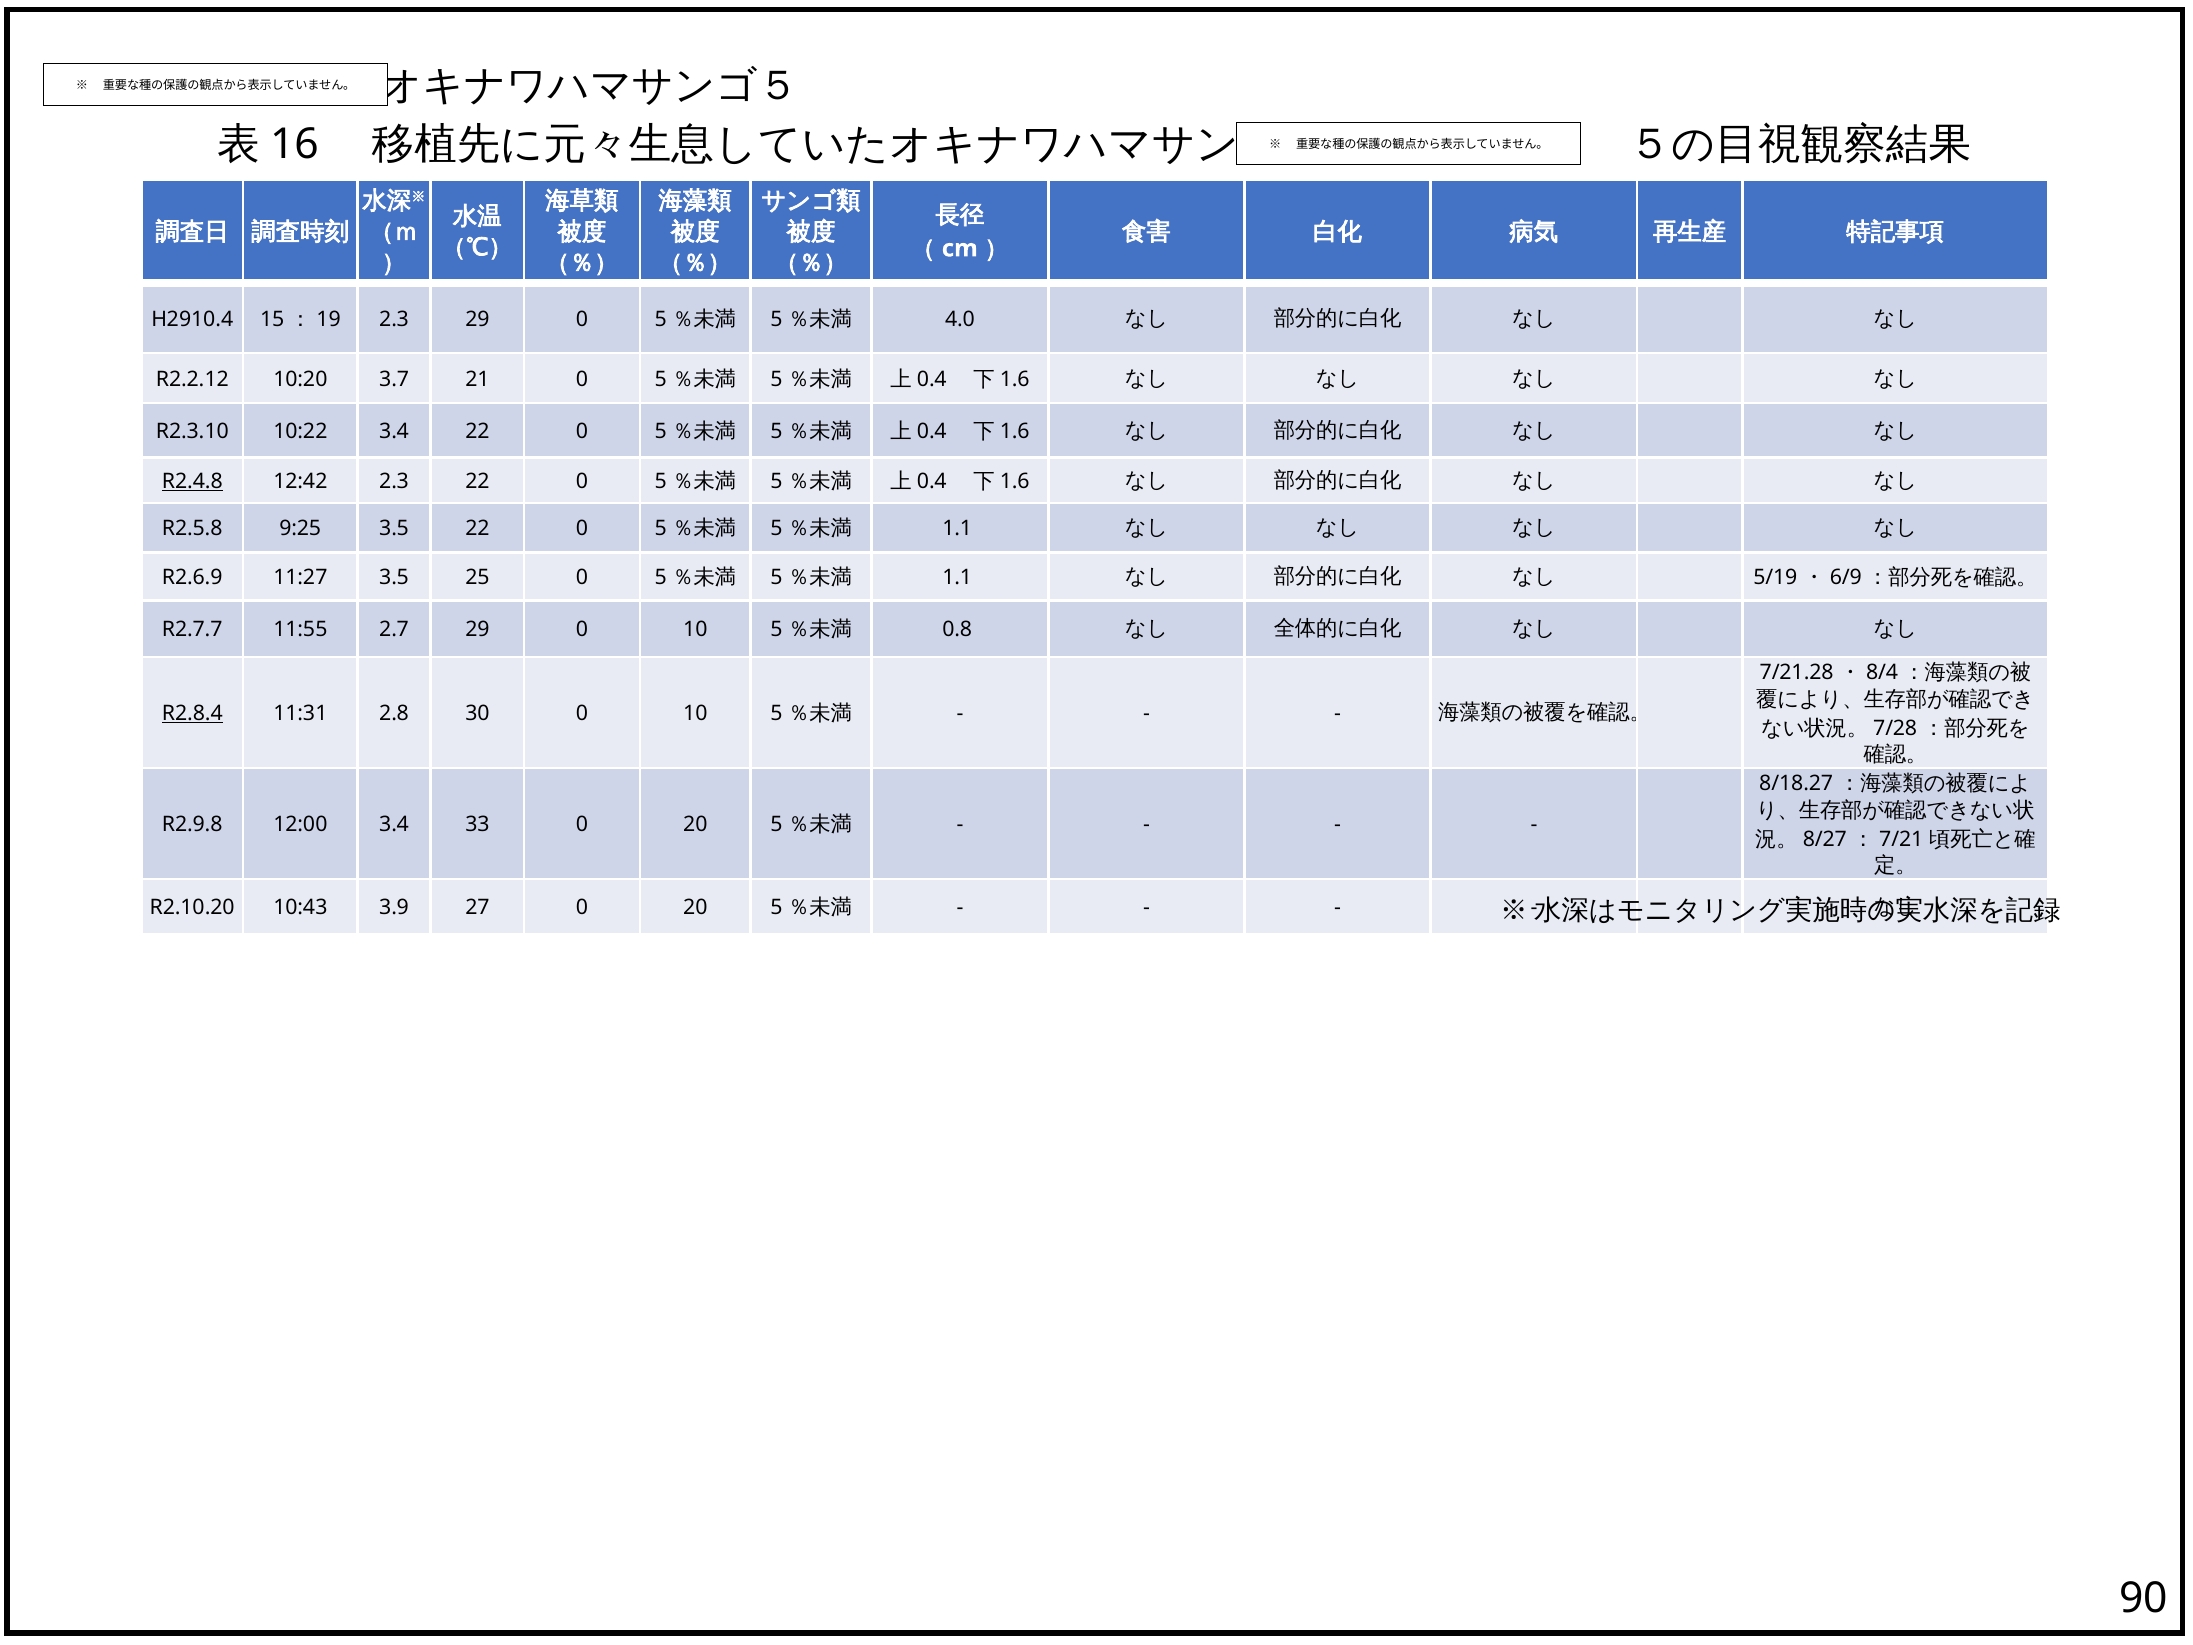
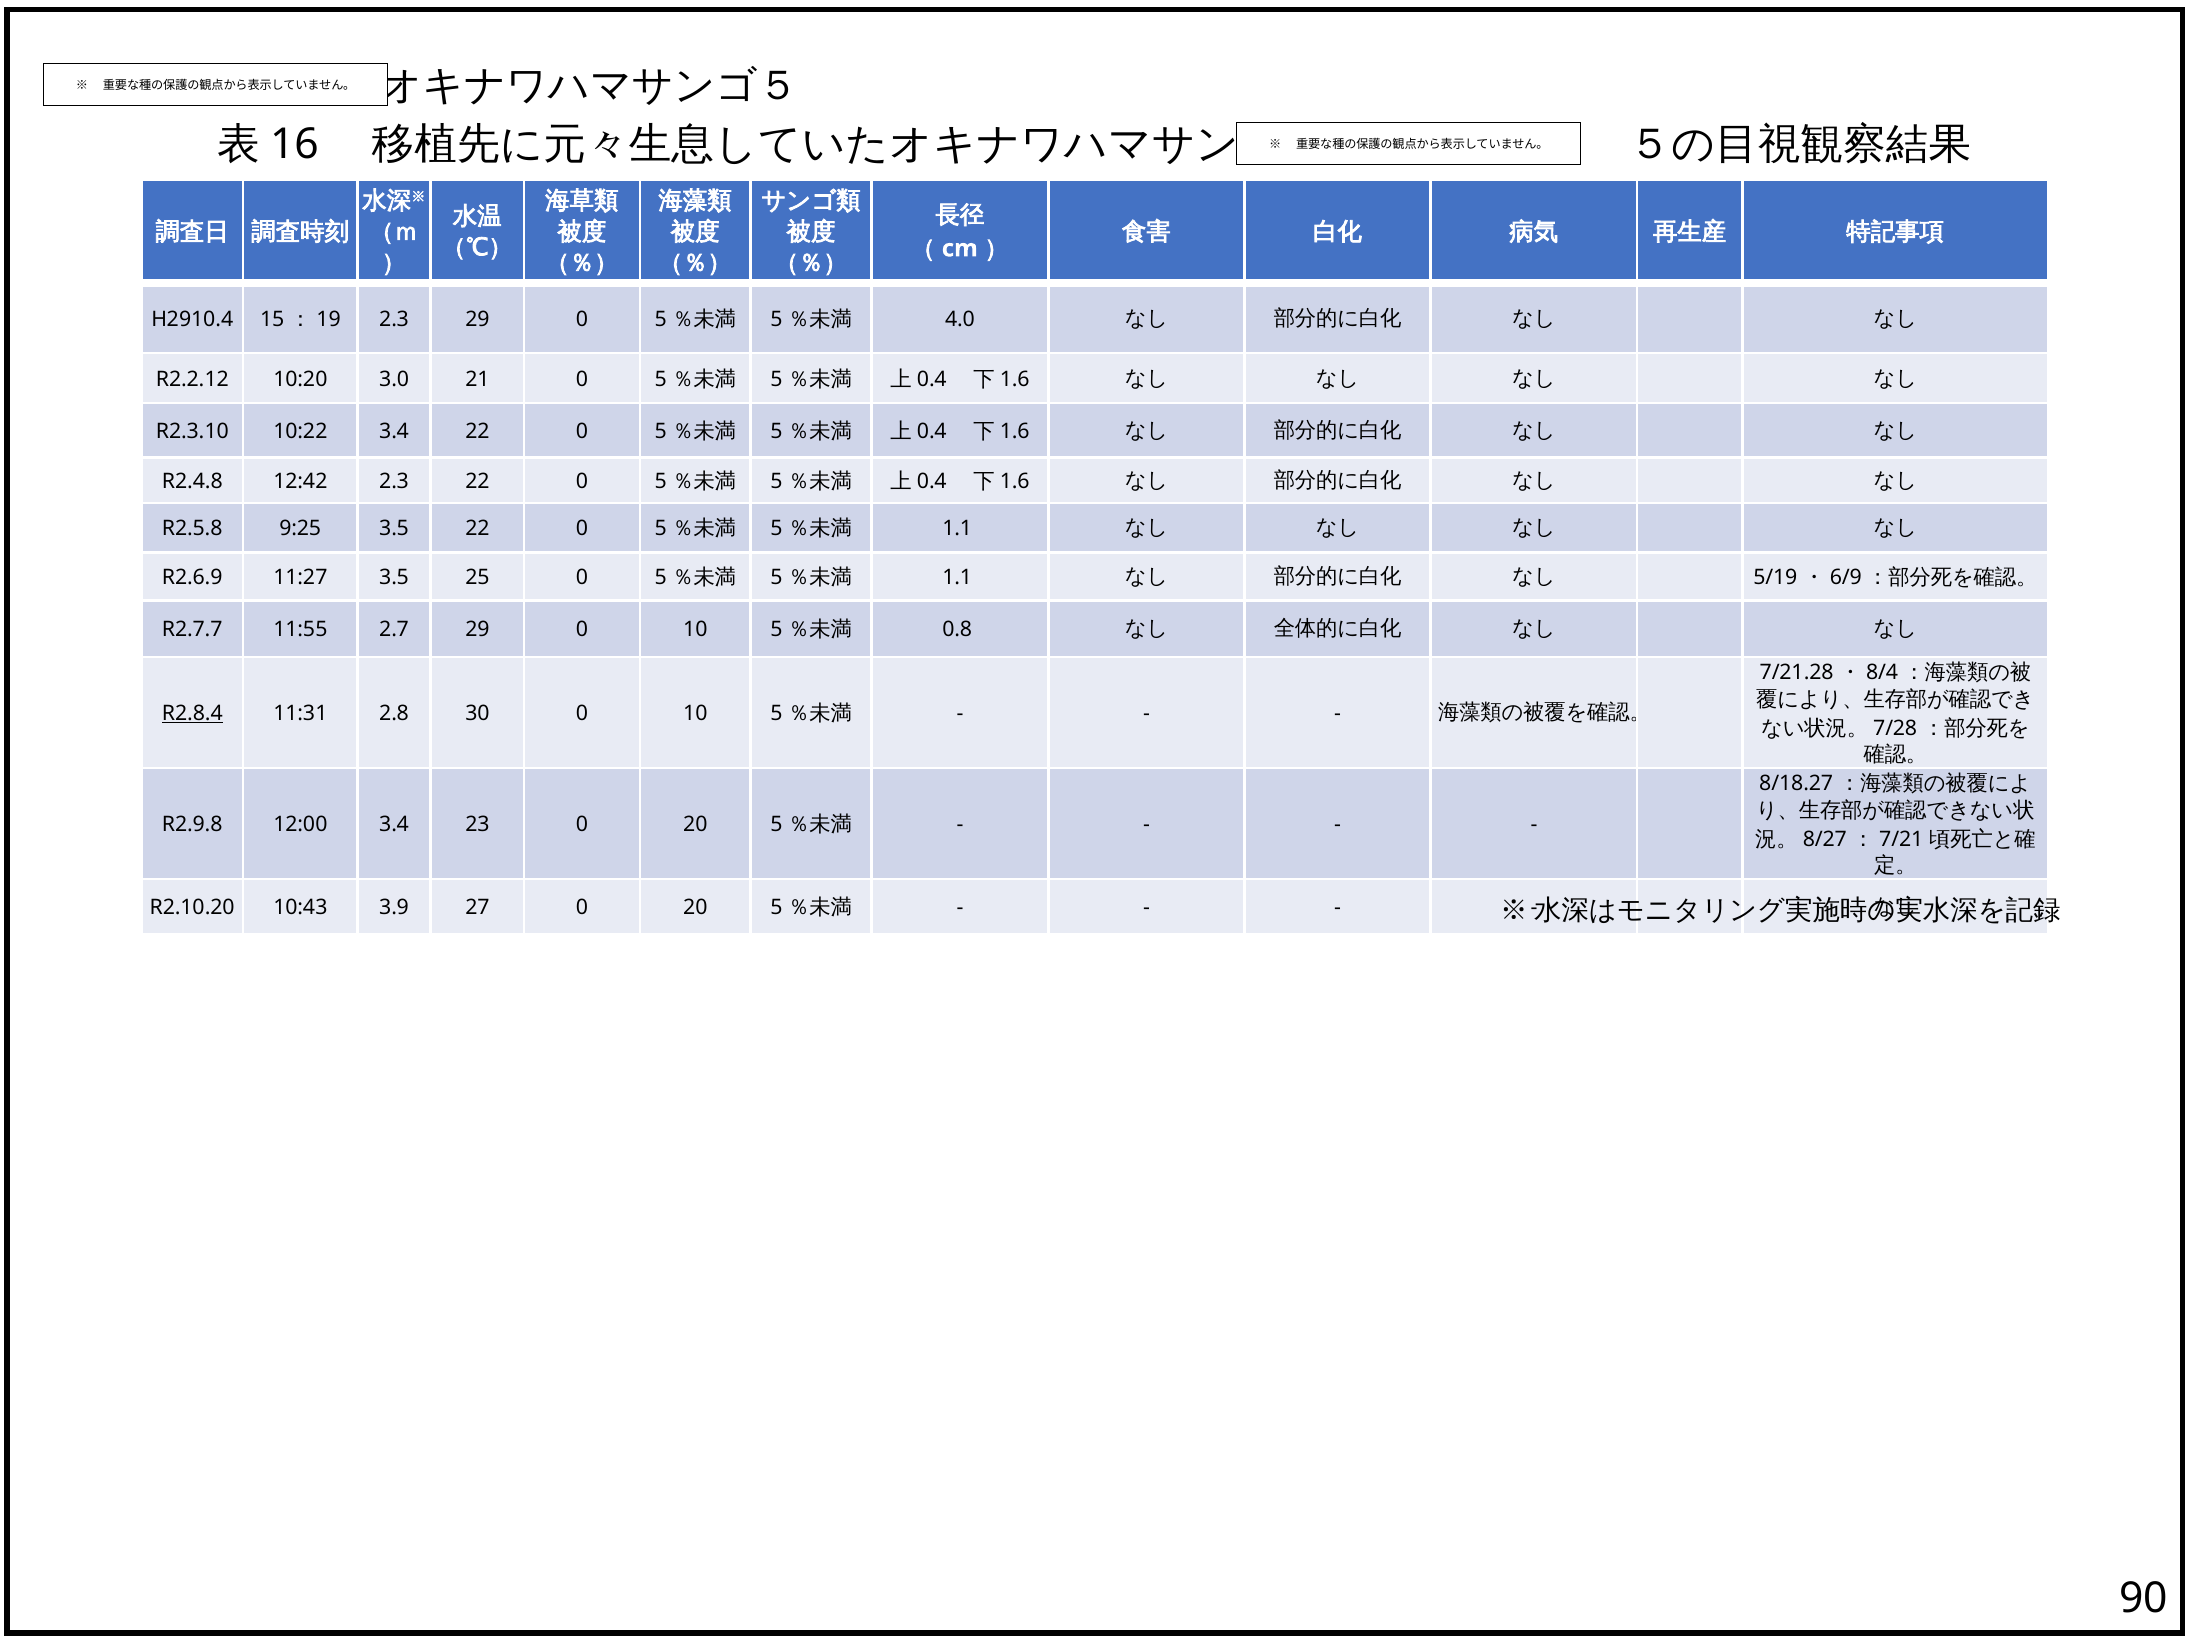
3.7: 3.7 -> 3.0
R2.4.8 underline: present -> none
33: 33 -> 23
